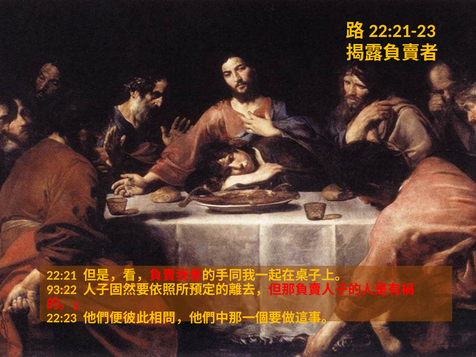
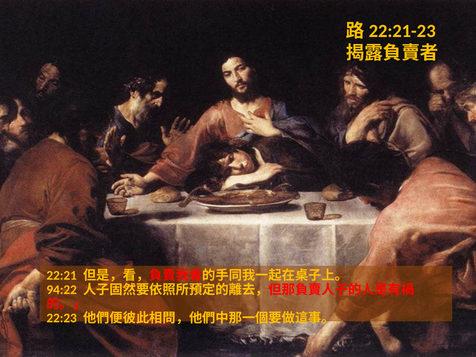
93:22: 93:22 -> 94:22
